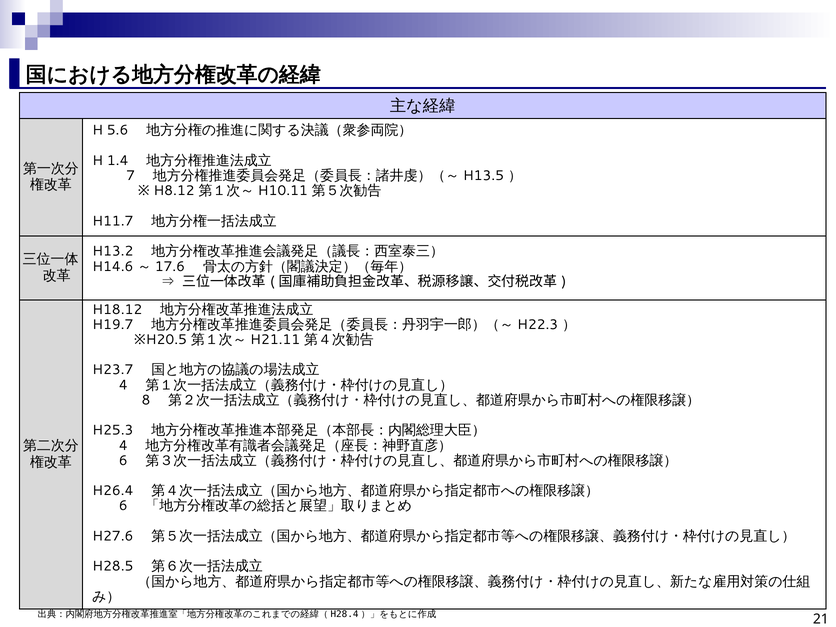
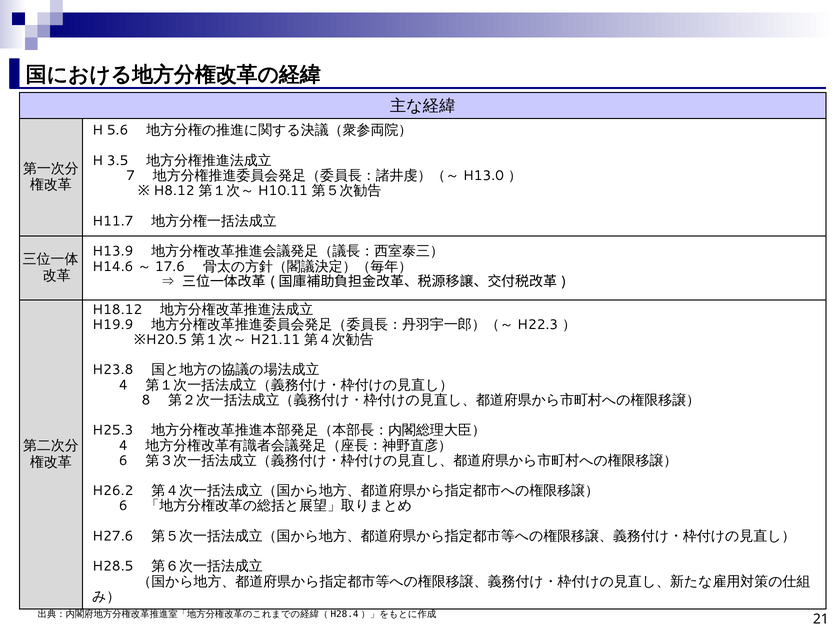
1.4: 1.4 -> 3.5
H13.5: H13.5 -> H13.0
H13.2: H13.2 -> H13.9
H19.7: H19.7 -> H19.9
H23.7: H23.7 -> H23.8
H26.4: H26.4 -> H26.2
